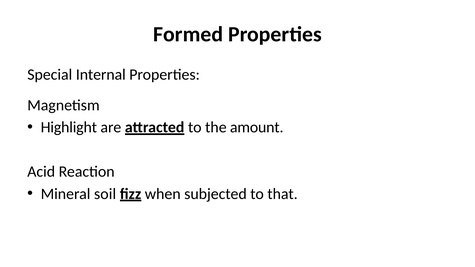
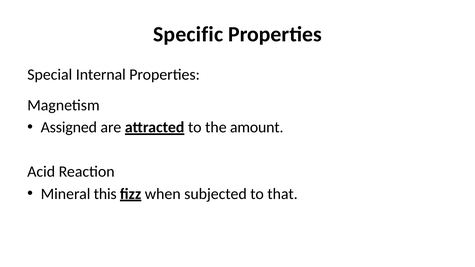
Formed: Formed -> Specific
Highlight: Highlight -> Assigned
soil: soil -> this
